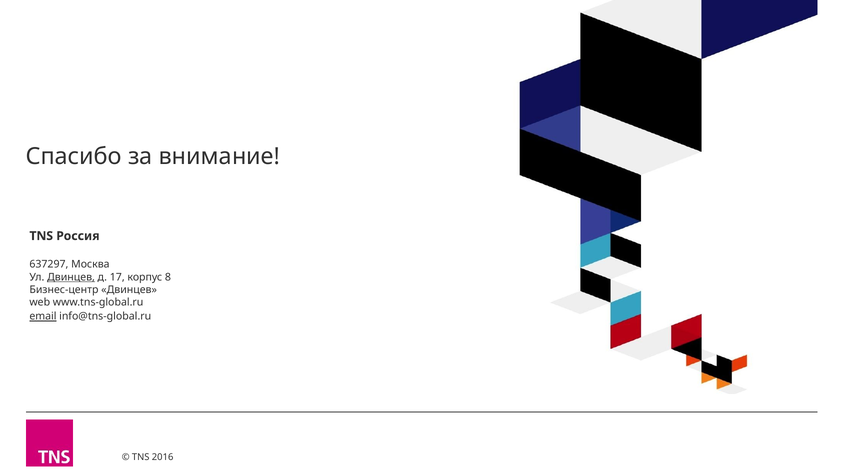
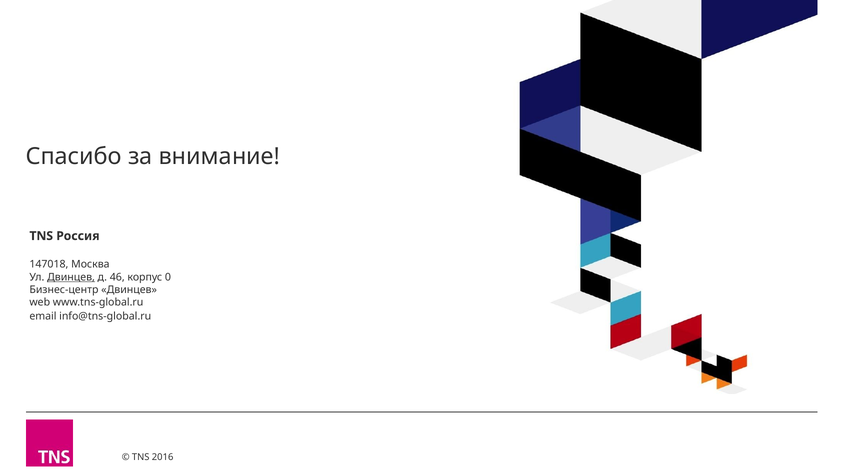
637297: 637297 -> 147018
17: 17 -> 46
8: 8 -> 0
email underline: present -> none
